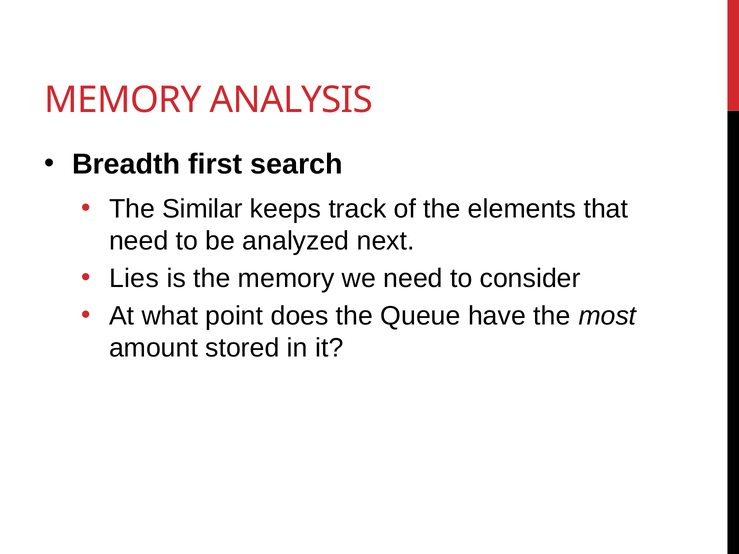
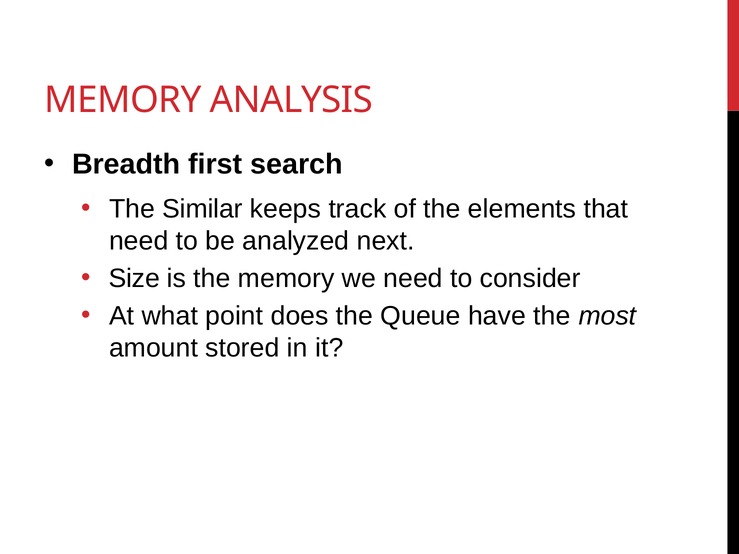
Lies: Lies -> Size
